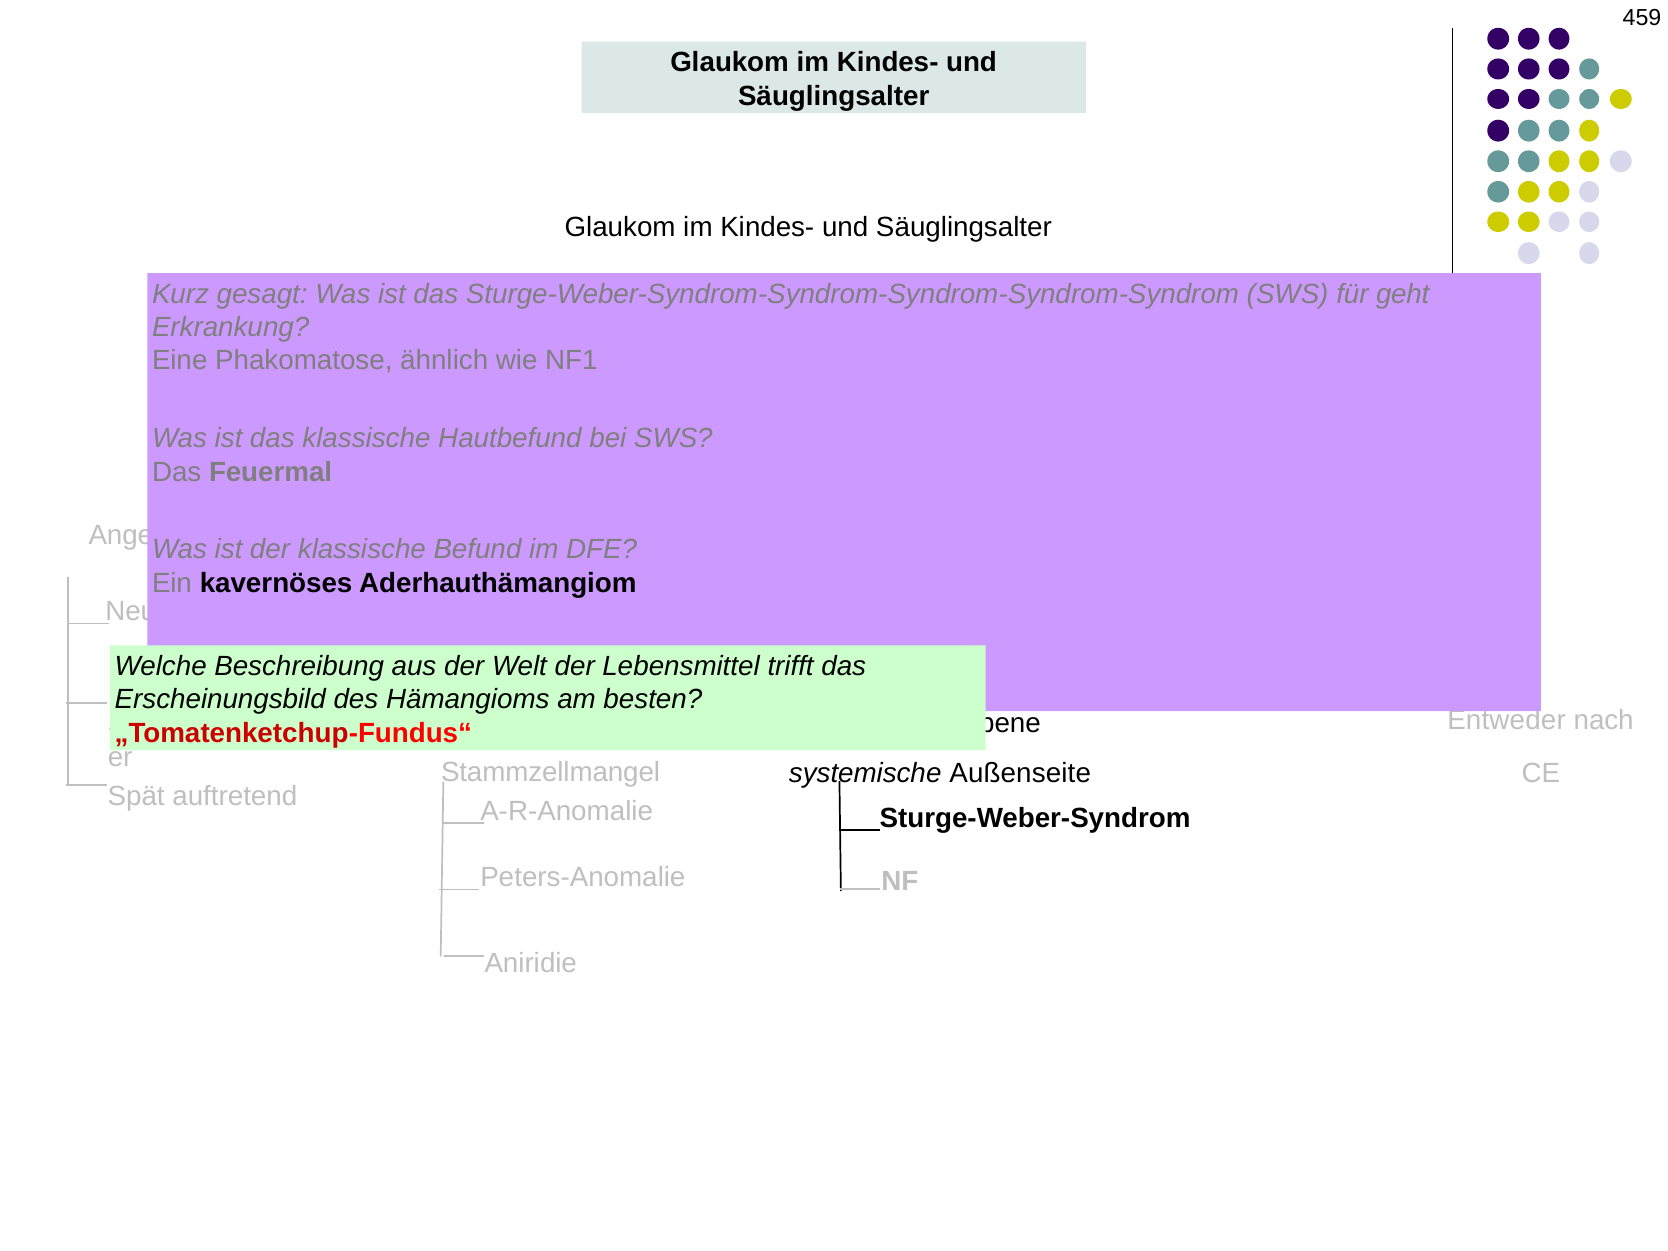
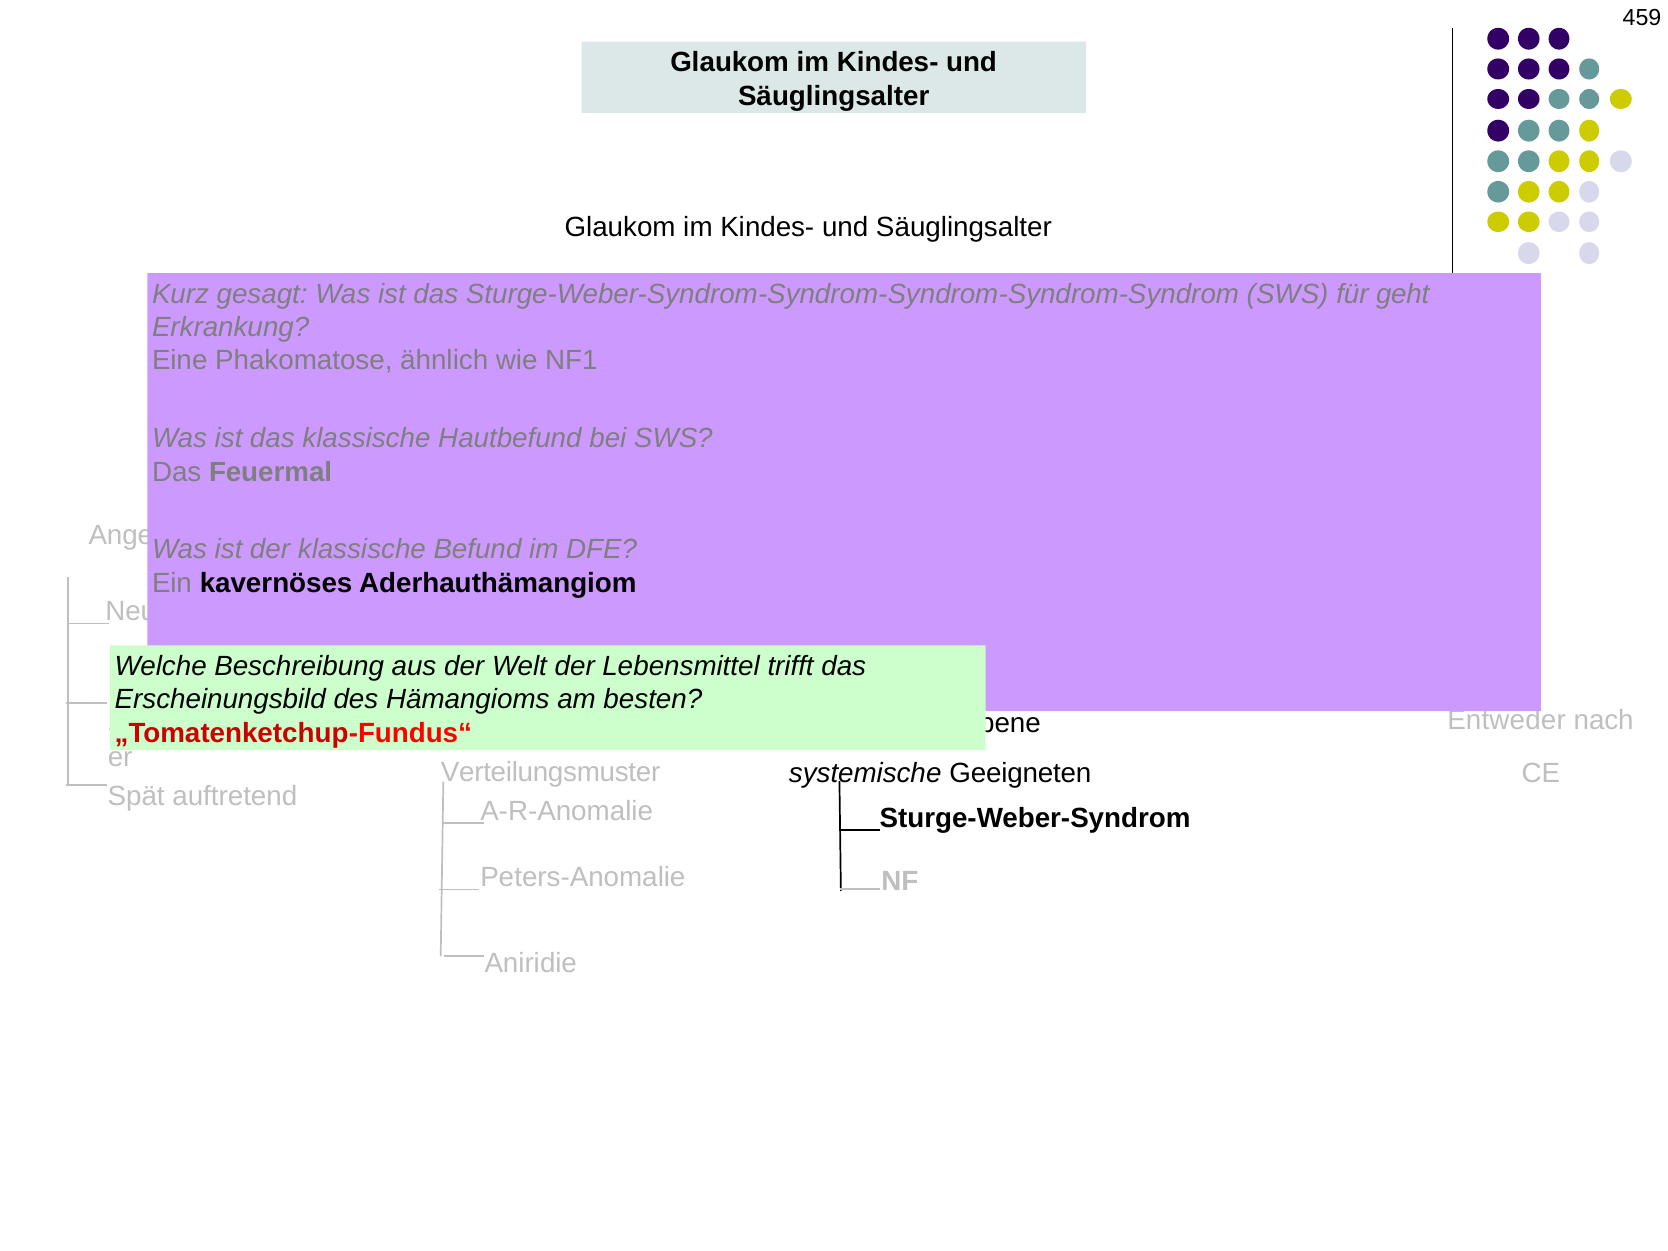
Stammzellmangel: Stammzellmangel -> Verteilungsmuster
Außenseite: Außenseite -> Geeigneten
